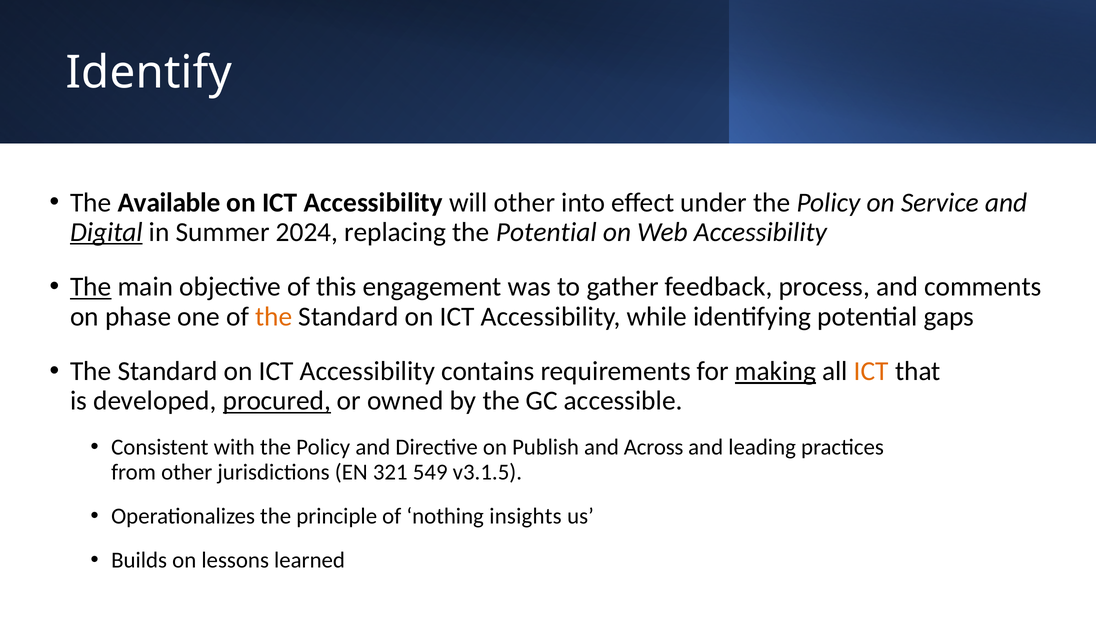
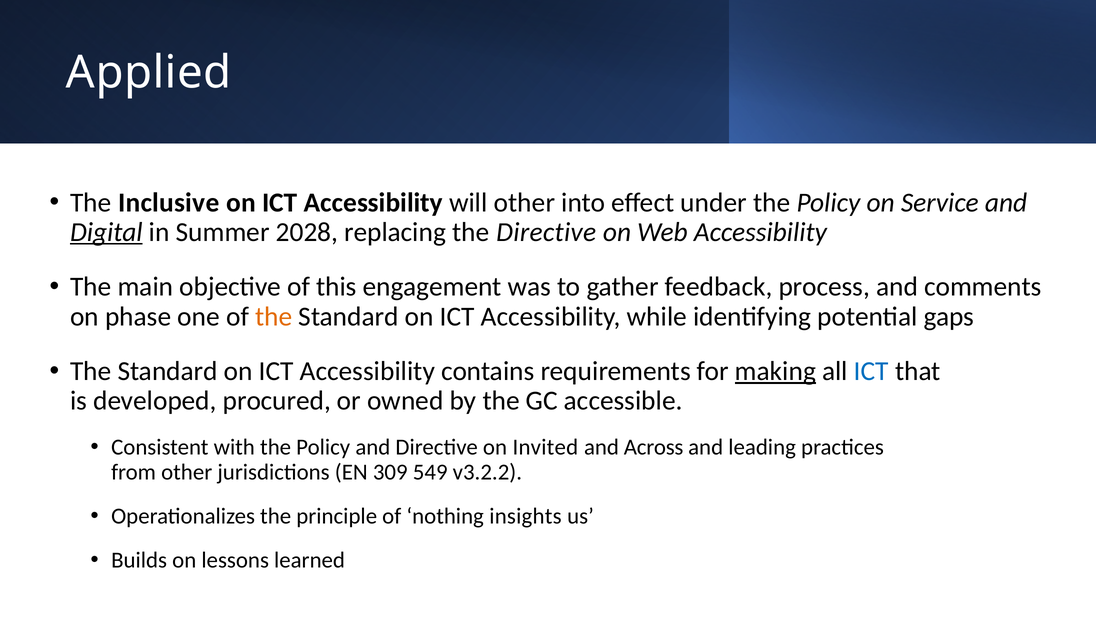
Identify: Identify -> Applied
Available: Available -> Inclusive
2024: 2024 -> 2028
the Potential: Potential -> Directive
The at (91, 287) underline: present -> none
ICT at (871, 371) colour: orange -> blue
procured underline: present -> none
Publish: Publish -> Invited
321: 321 -> 309
v3.1.5: v3.1.5 -> v3.2.2
